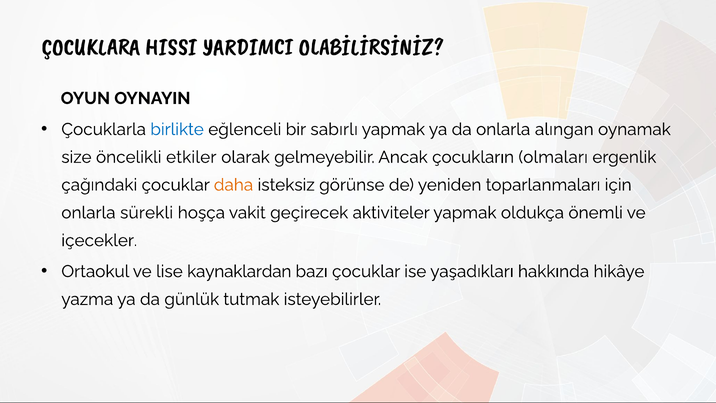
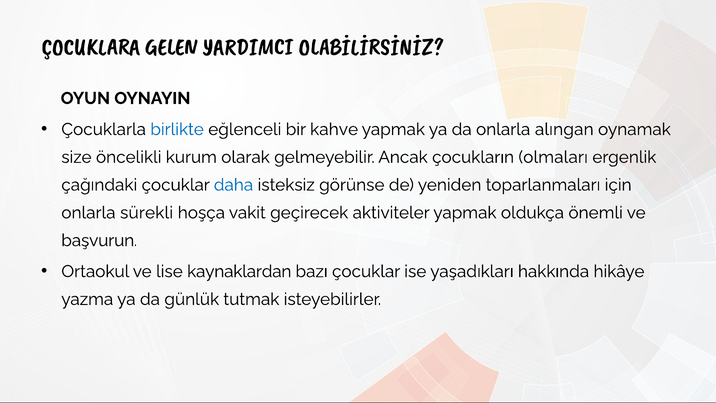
HISSI: HISSI -> GELEN
sabırlı: sabırlı -> kahve
etkiler: etkiler -> kurum
daha colour: orange -> blue
içecekler: içecekler -> başvurun
